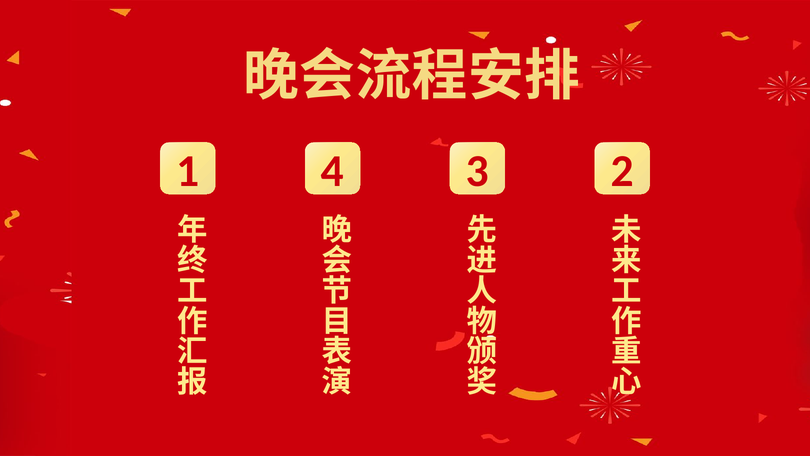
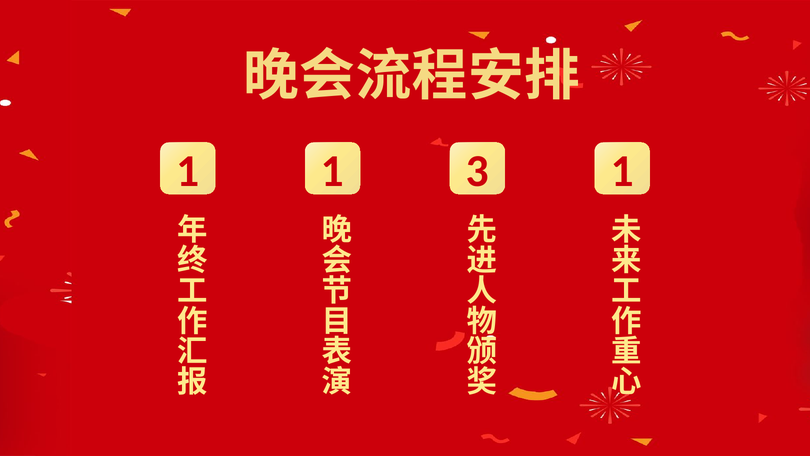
1 4: 4 -> 1
3 2: 2 -> 1
